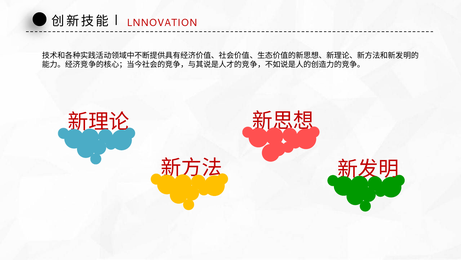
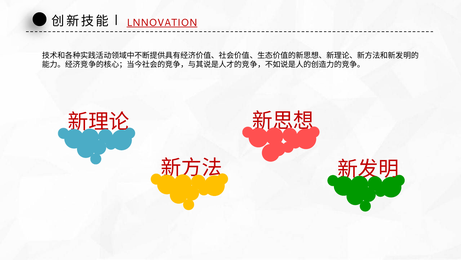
LNNOVATION underline: none -> present
